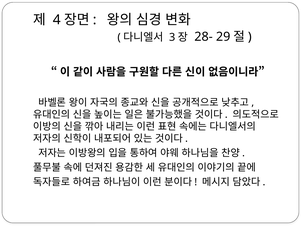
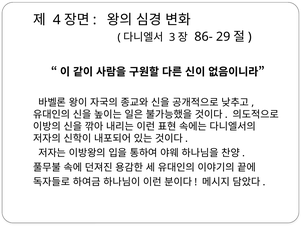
28-: 28- -> 86-
